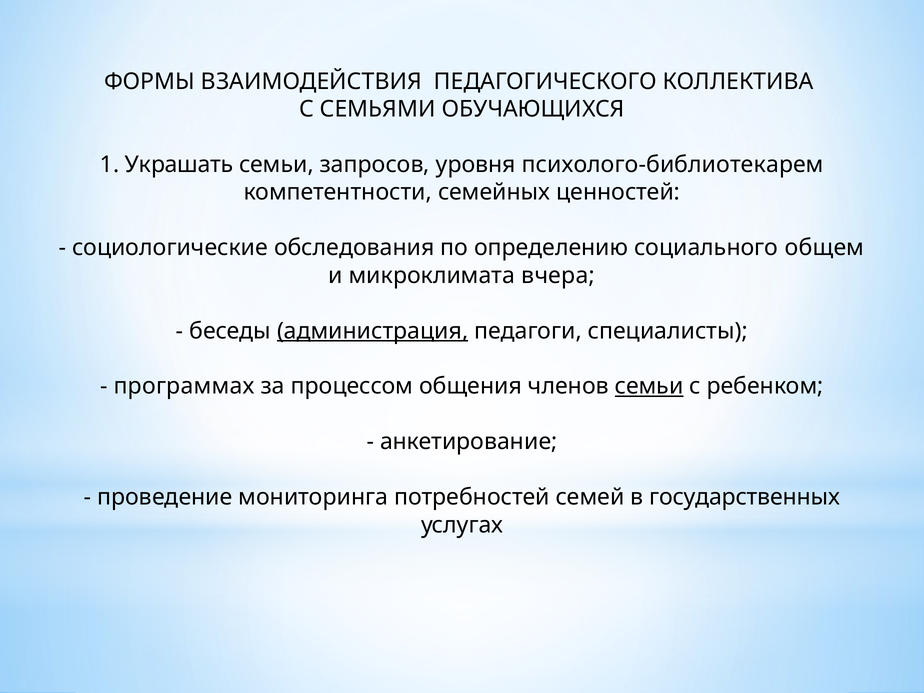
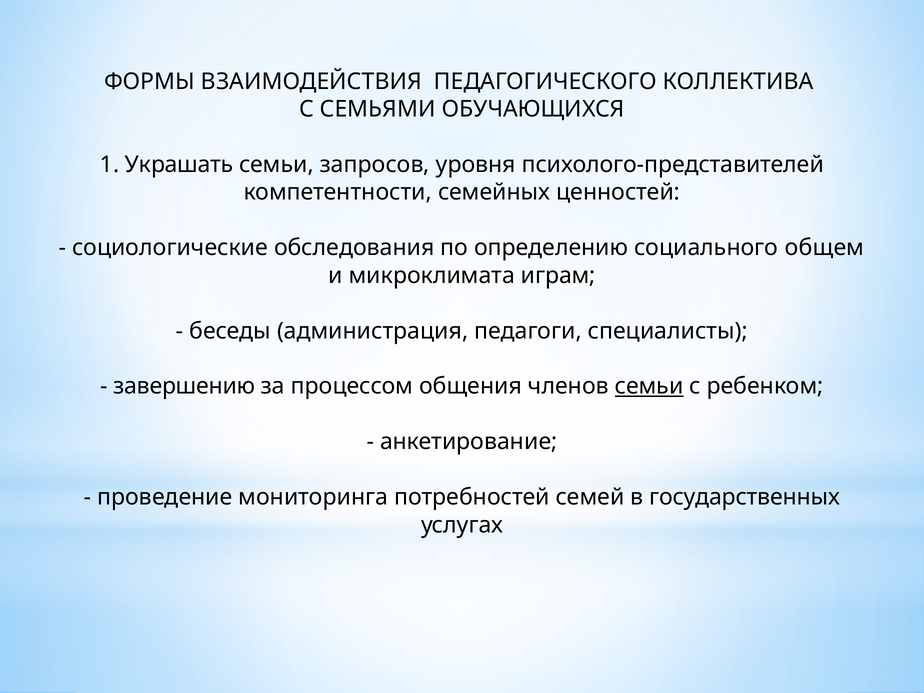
психолого-библиотекарем: психолого-библиотекарем -> психолого-представителей
вчера: вчера -> играм
администрация underline: present -> none
программах: программах -> завершению
